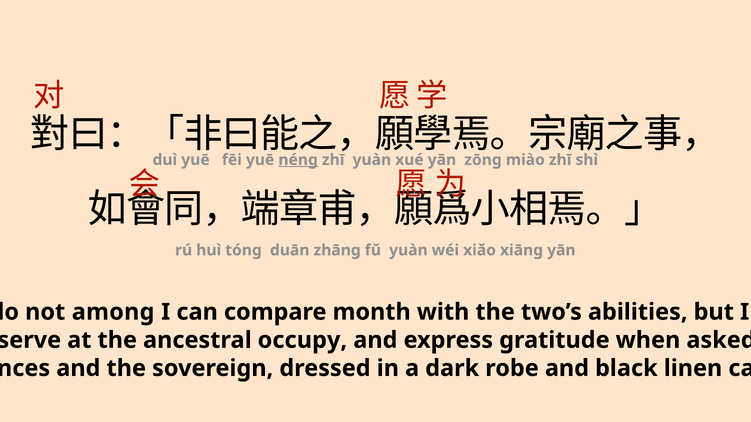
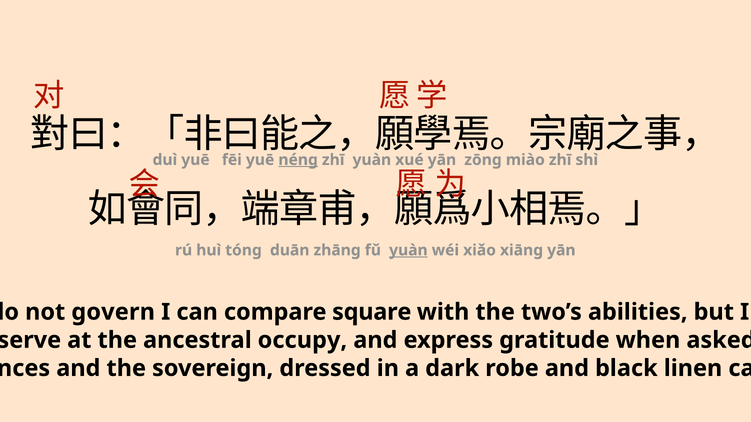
yuàn at (408, 250) underline: none -> present
among: among -> govern
month: month -> square
